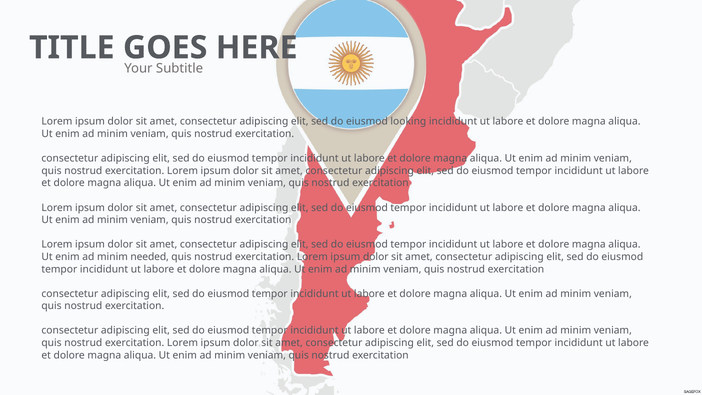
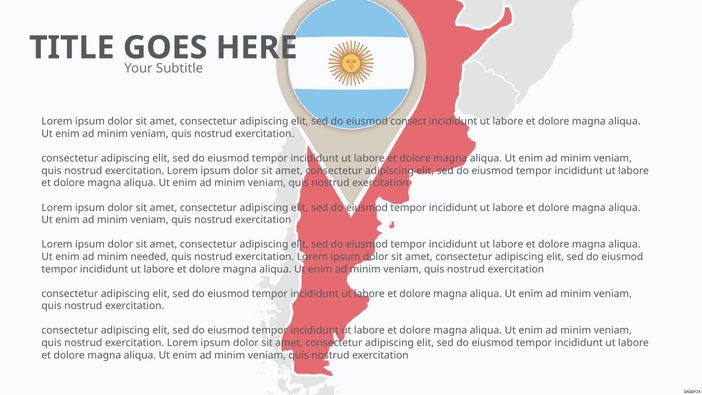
looking: looking -> consect
